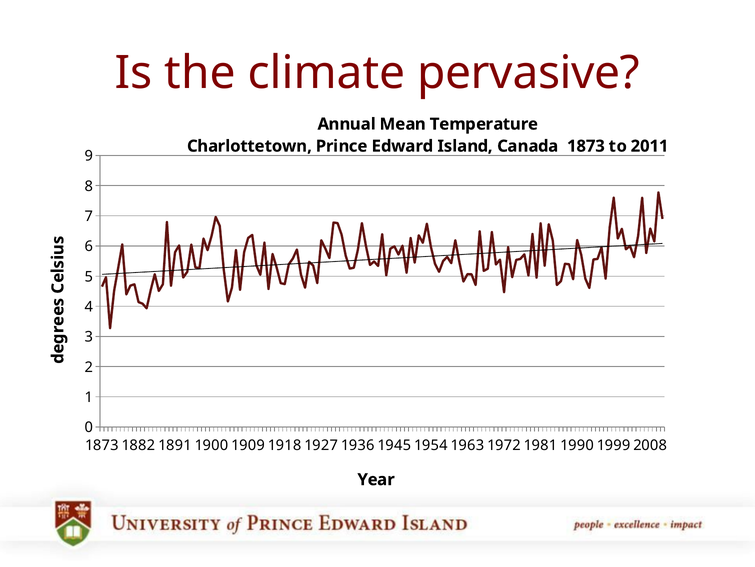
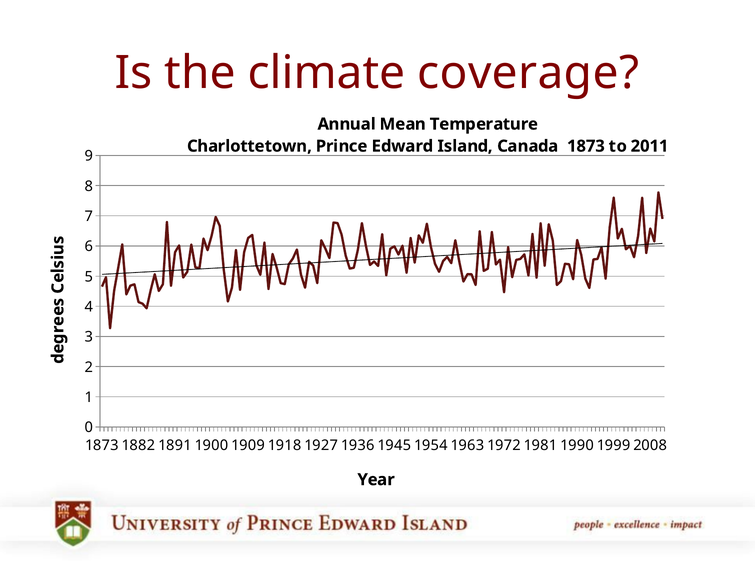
pervasive: pervasive -> coverage
